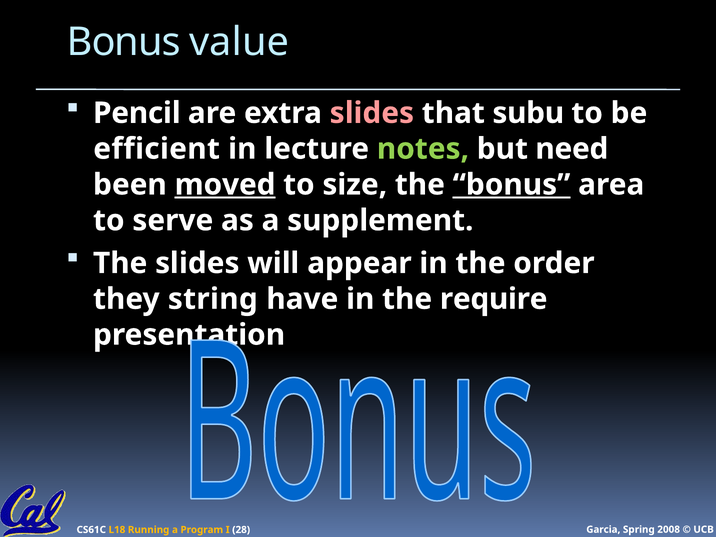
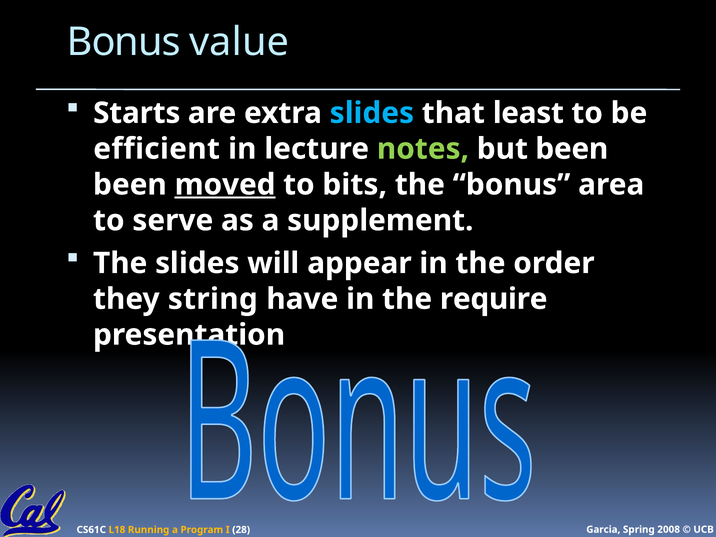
Pencil: Pencil -> Starts
slides at (372, 113) colour: pink -> light blue
subu: subu -> least
but need: need -> been
size: size -> bits
bonus at (512, 185) underline: present -> none
